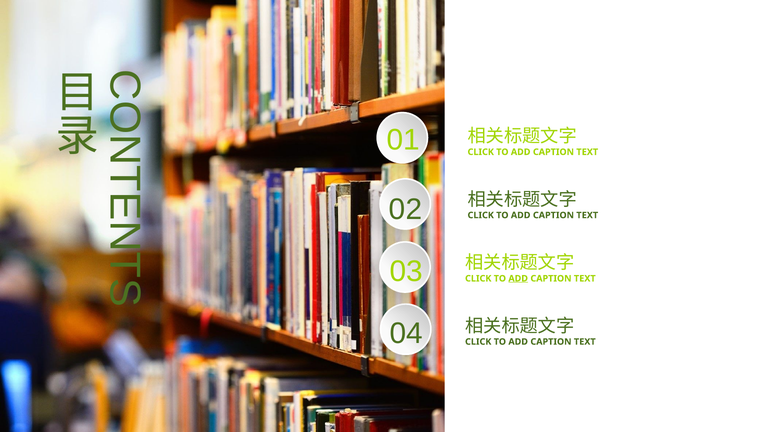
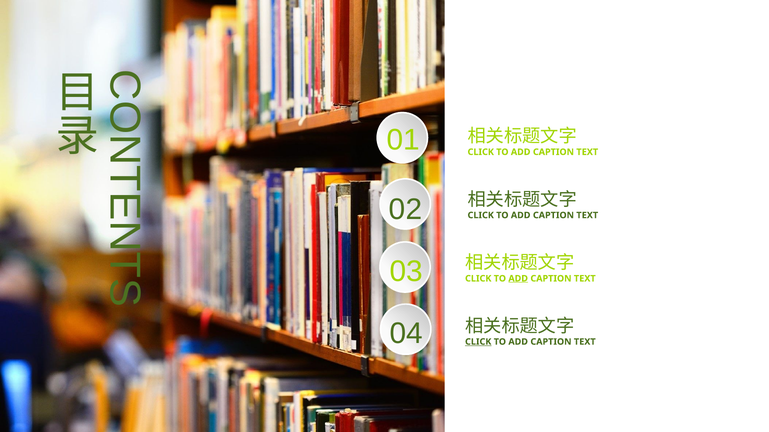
CLICK at (478, 342) underline: none -> present
